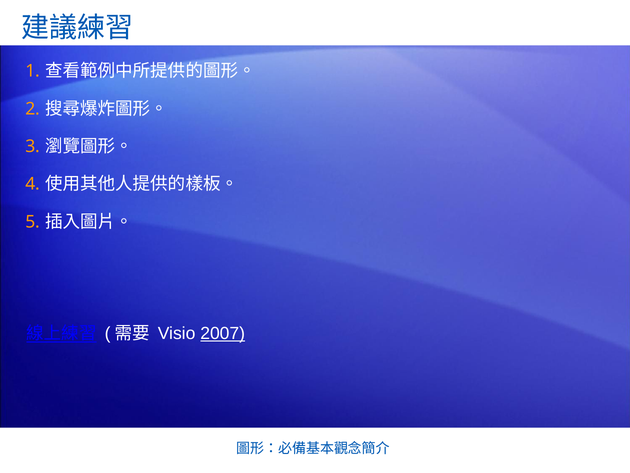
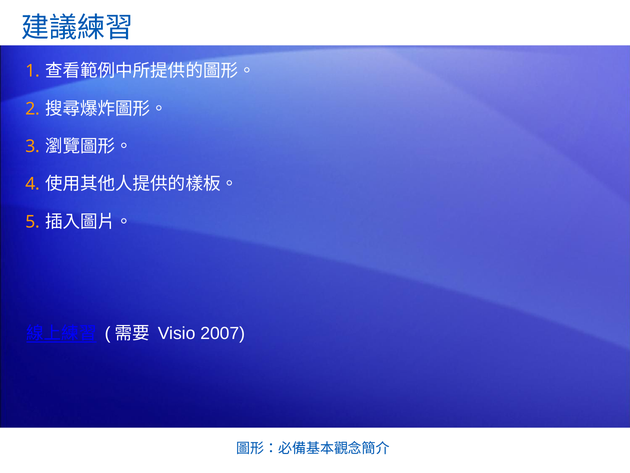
2007 underline: present -> none
